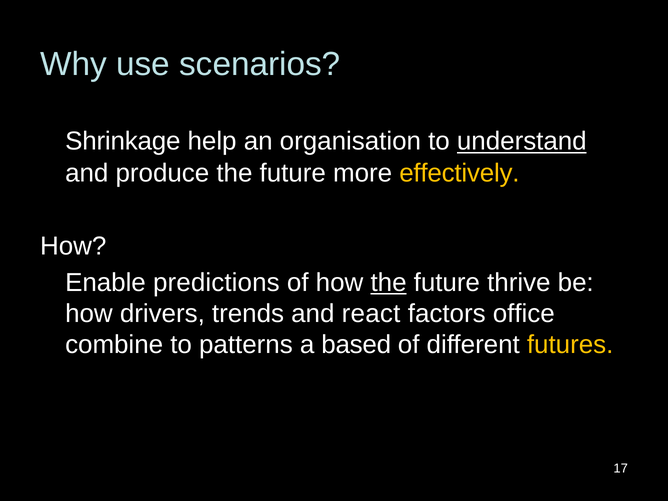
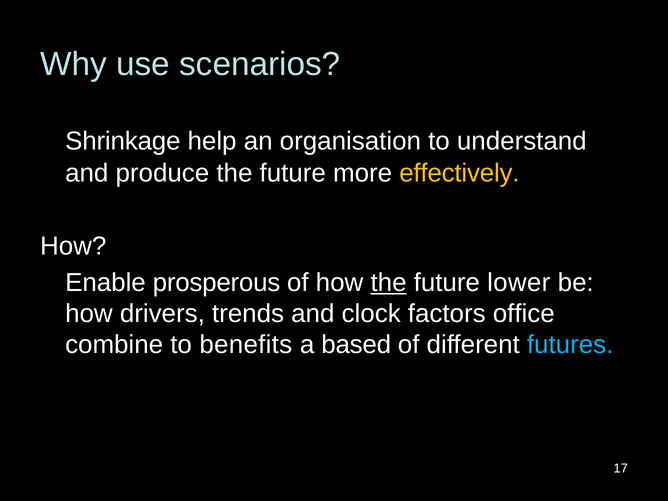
understand underline: present -> none
predictions: predictions -> prosperous
thrive: thrive -> lower
react: react -> clock
patterns: patterns -> benefits
futures colour: yellow -> light blue
